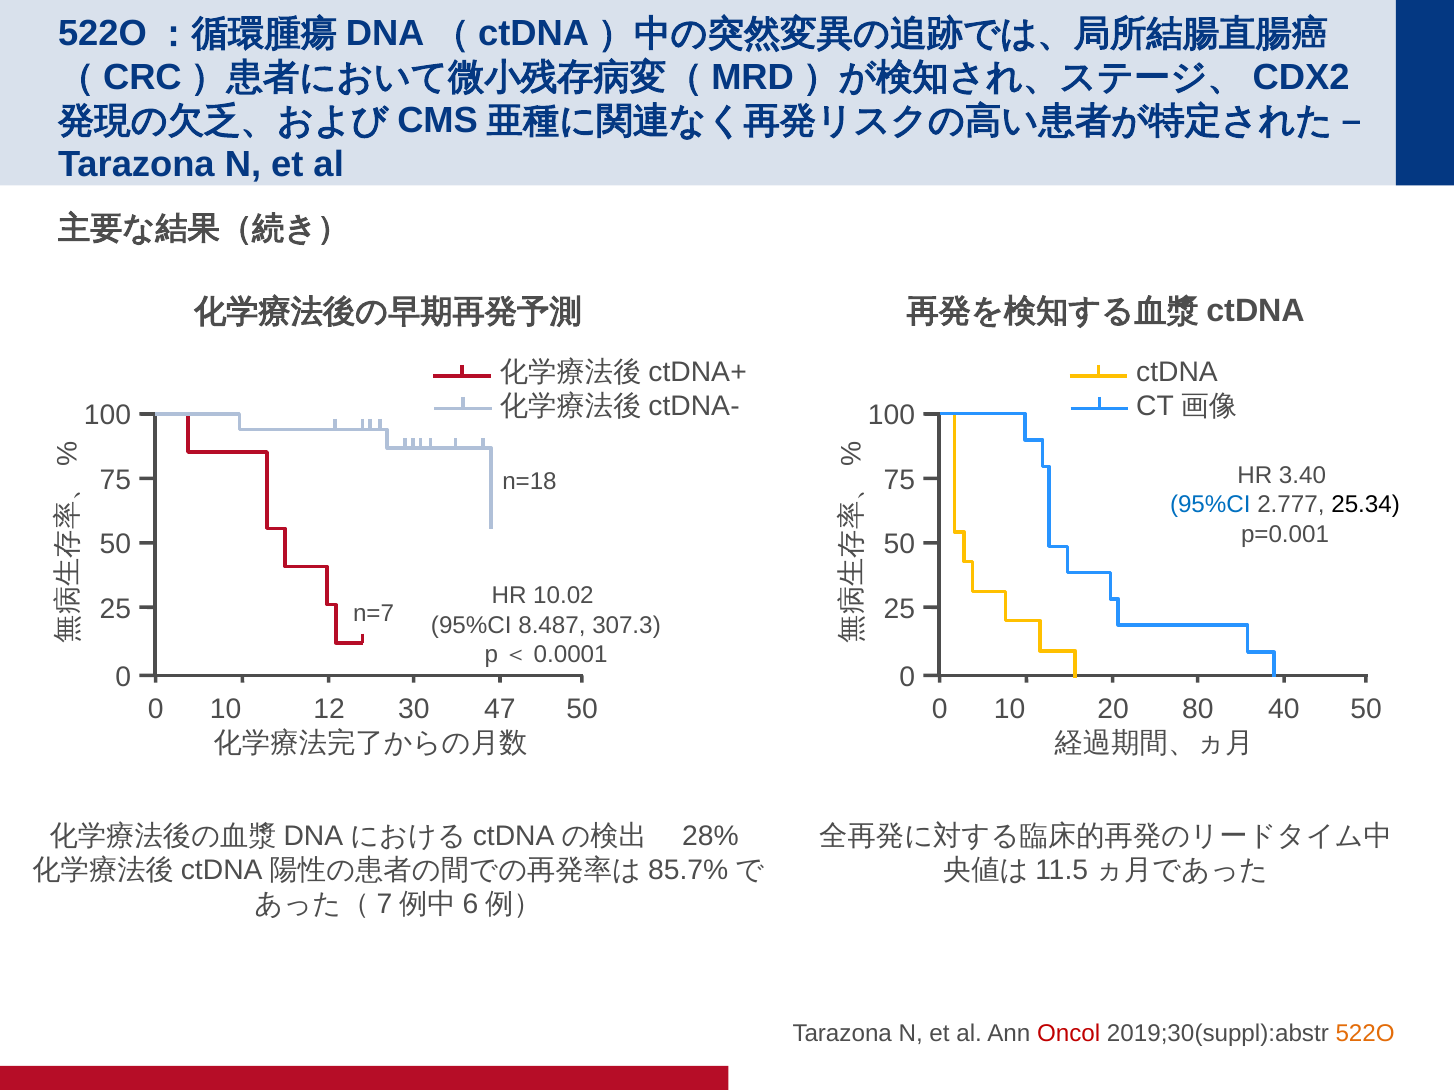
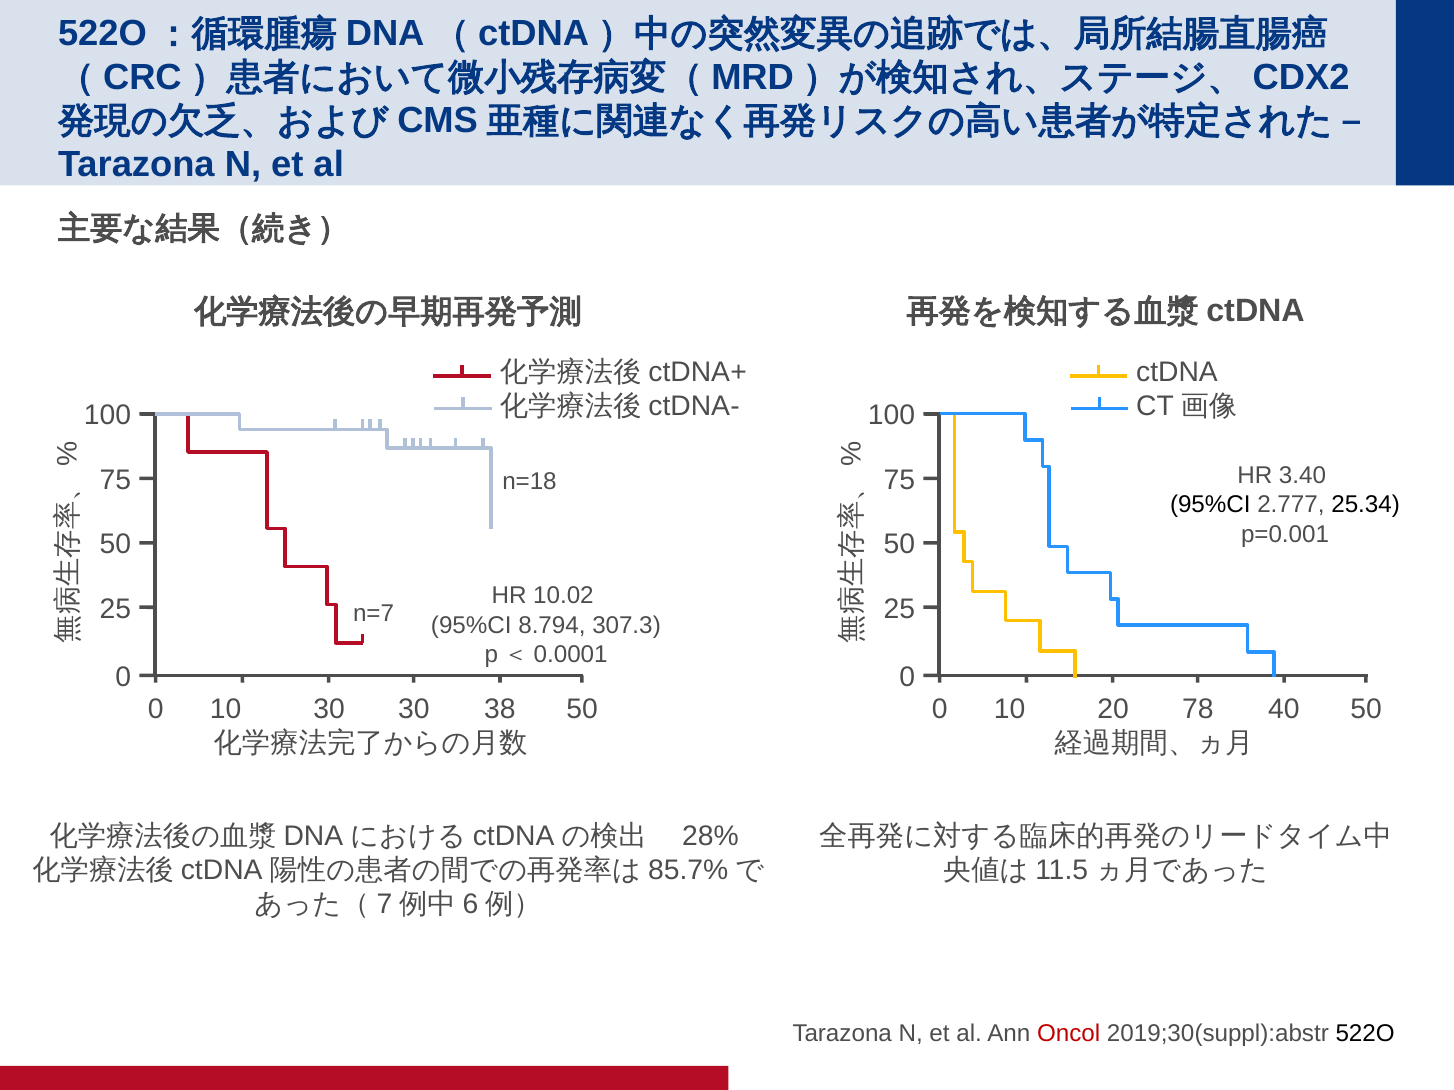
95%CI at (1210, 505) colour: blue -> black
8.487: 8.487 -> 8.794
0 12: 12 -> 30
47: 47 -> 38
80: 80 -> 78
522O colour: orange -> black
